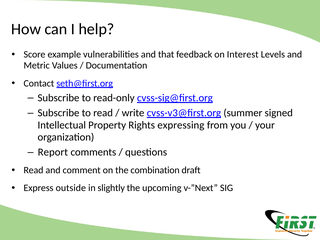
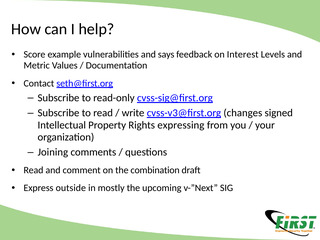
that: that -> says
summer: summer -> changes
Report: Report -> Joining
slightly: slightly -> mostly
